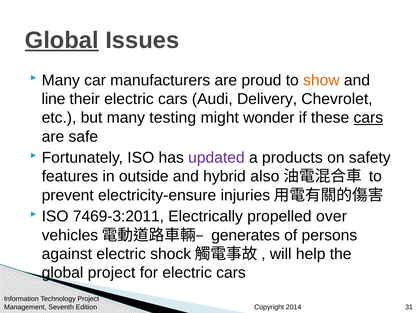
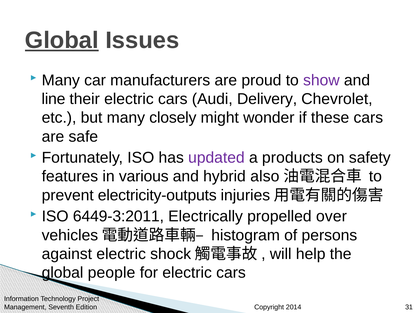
show colour: orange -> purple
testing: testing -> closely
cars at (368, 118) underline: present -> none
outside: outside -> various
electricity-ensure: electricity-ensure -> electricity-outputs
7469-3:2011: 7469-3:2011 -> 6449-3:2011
generates: generates -> histogram
global project: project -> people
